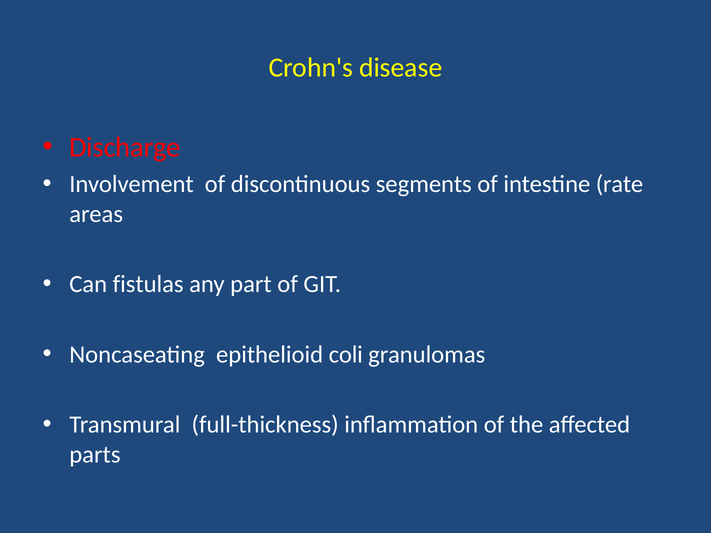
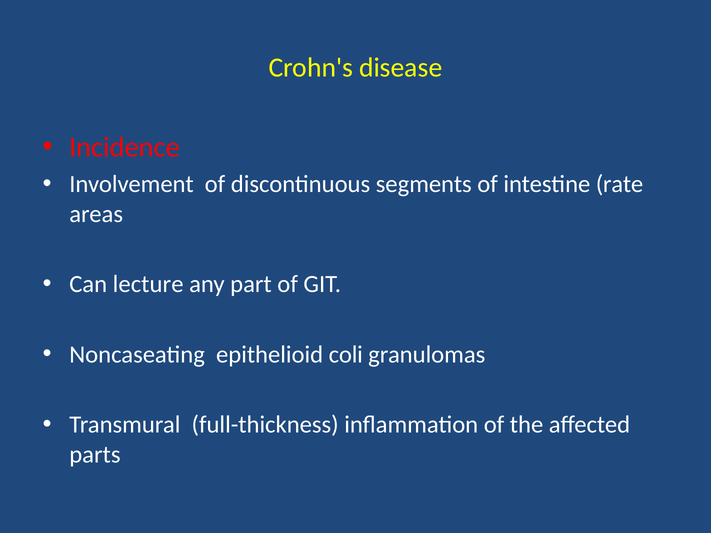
Discharge: Discharge -> Incidence
fistulas: fistulas -> lecture
